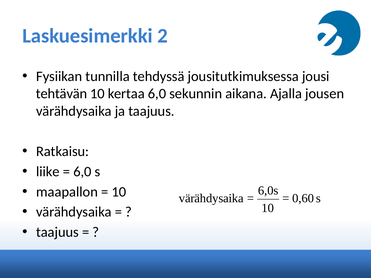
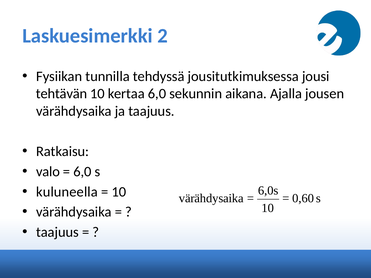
liike: liike -> valo
maapallon: maapallon -> kuluneella
